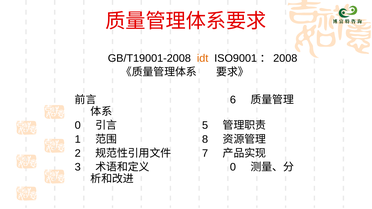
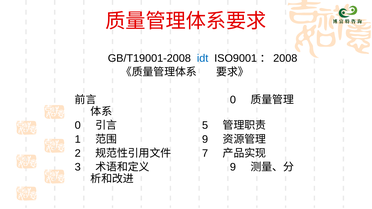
idt colour: orange -> blue
6 at (233, 100): 6 -> 0
8 at (205, 139): 8 -> 9
0 at (233, 167): 0 -> 9
